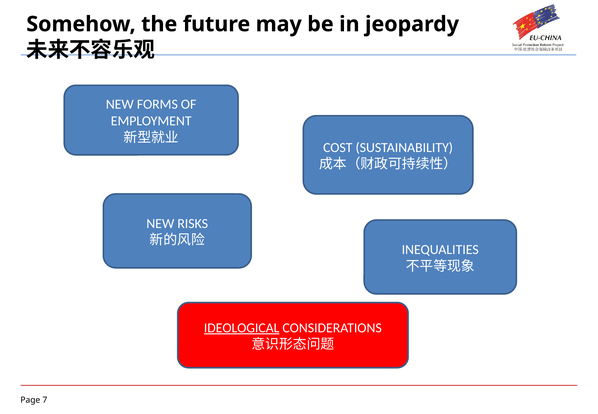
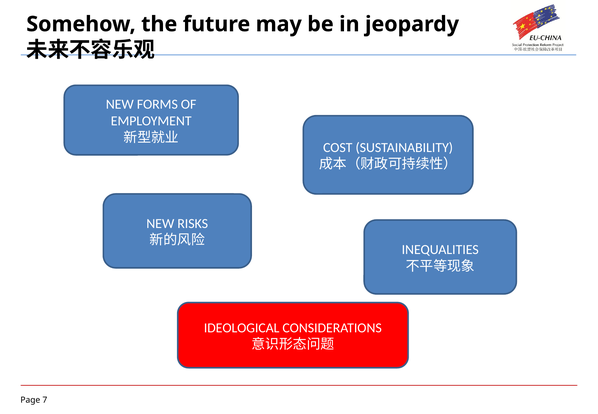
IDEOLOGICAL underline: present -> none
